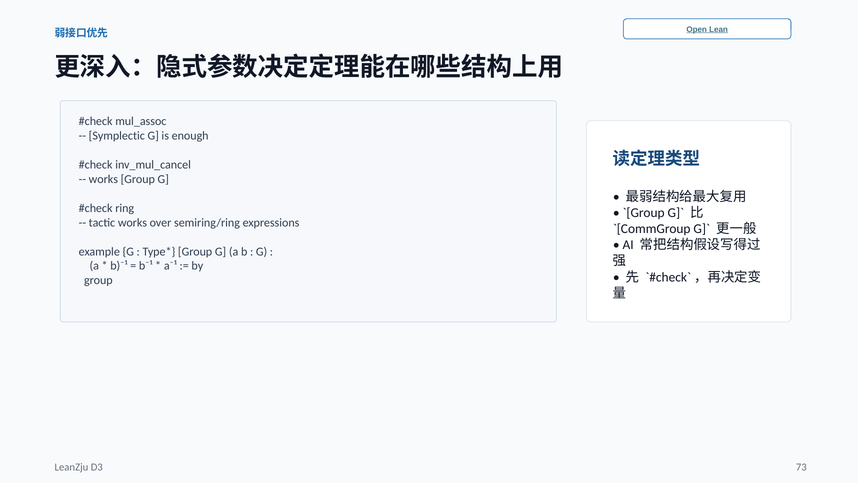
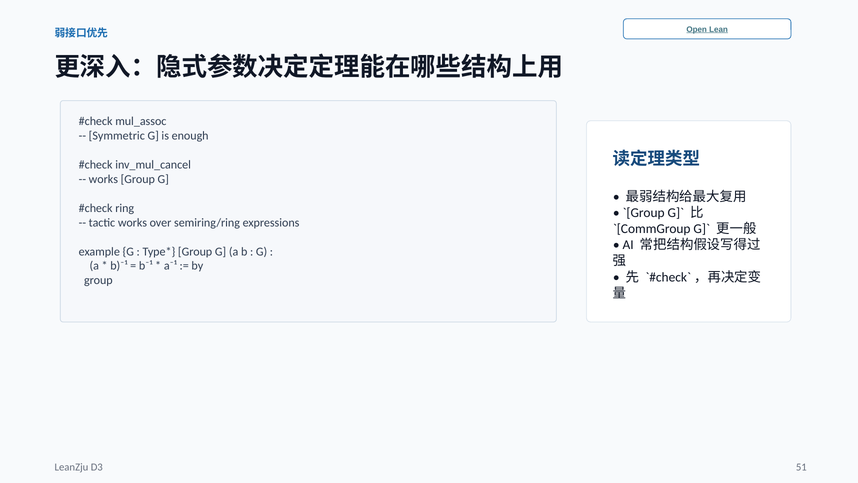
Symplectic: Symplectic -> Symmetric
73: 73 -> 51
